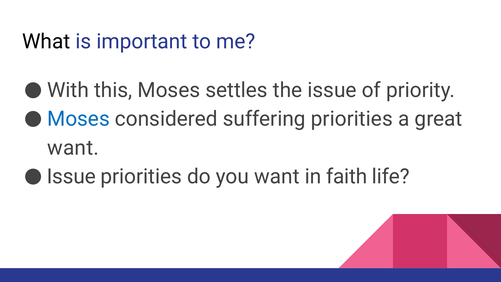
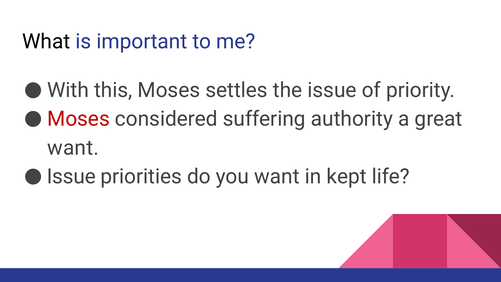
Moses at (78, 119) colour: blue -> red
suffering priorities: priorities -> authority
faith: faith -> kept
